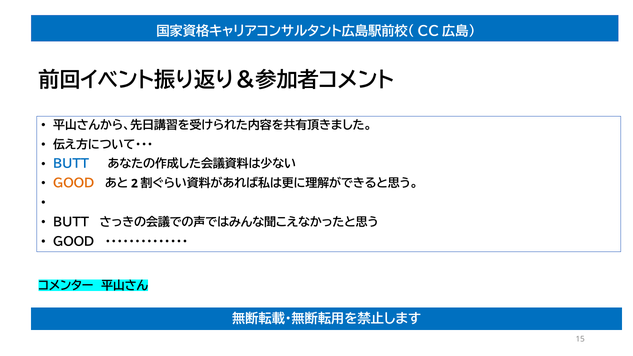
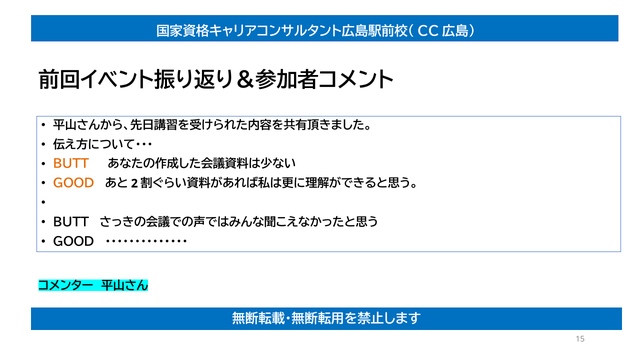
BUTT at (71, 164) colour: blue -> orange
